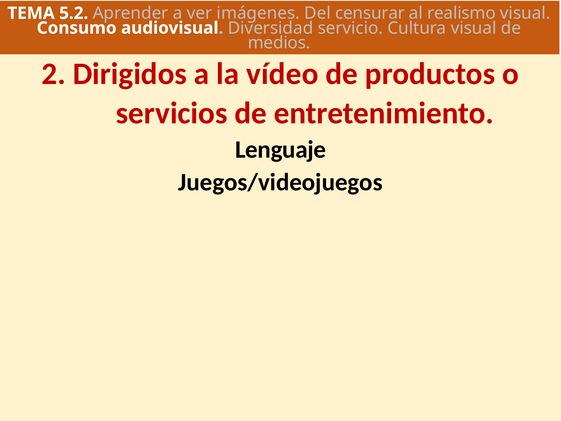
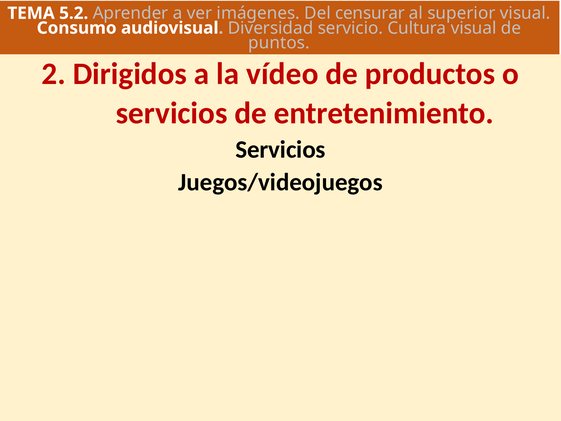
realismo: realismo -> superior
medios: medios -> puntos
Lenguaje at (281, 149): Lenguaje -> Servicios
